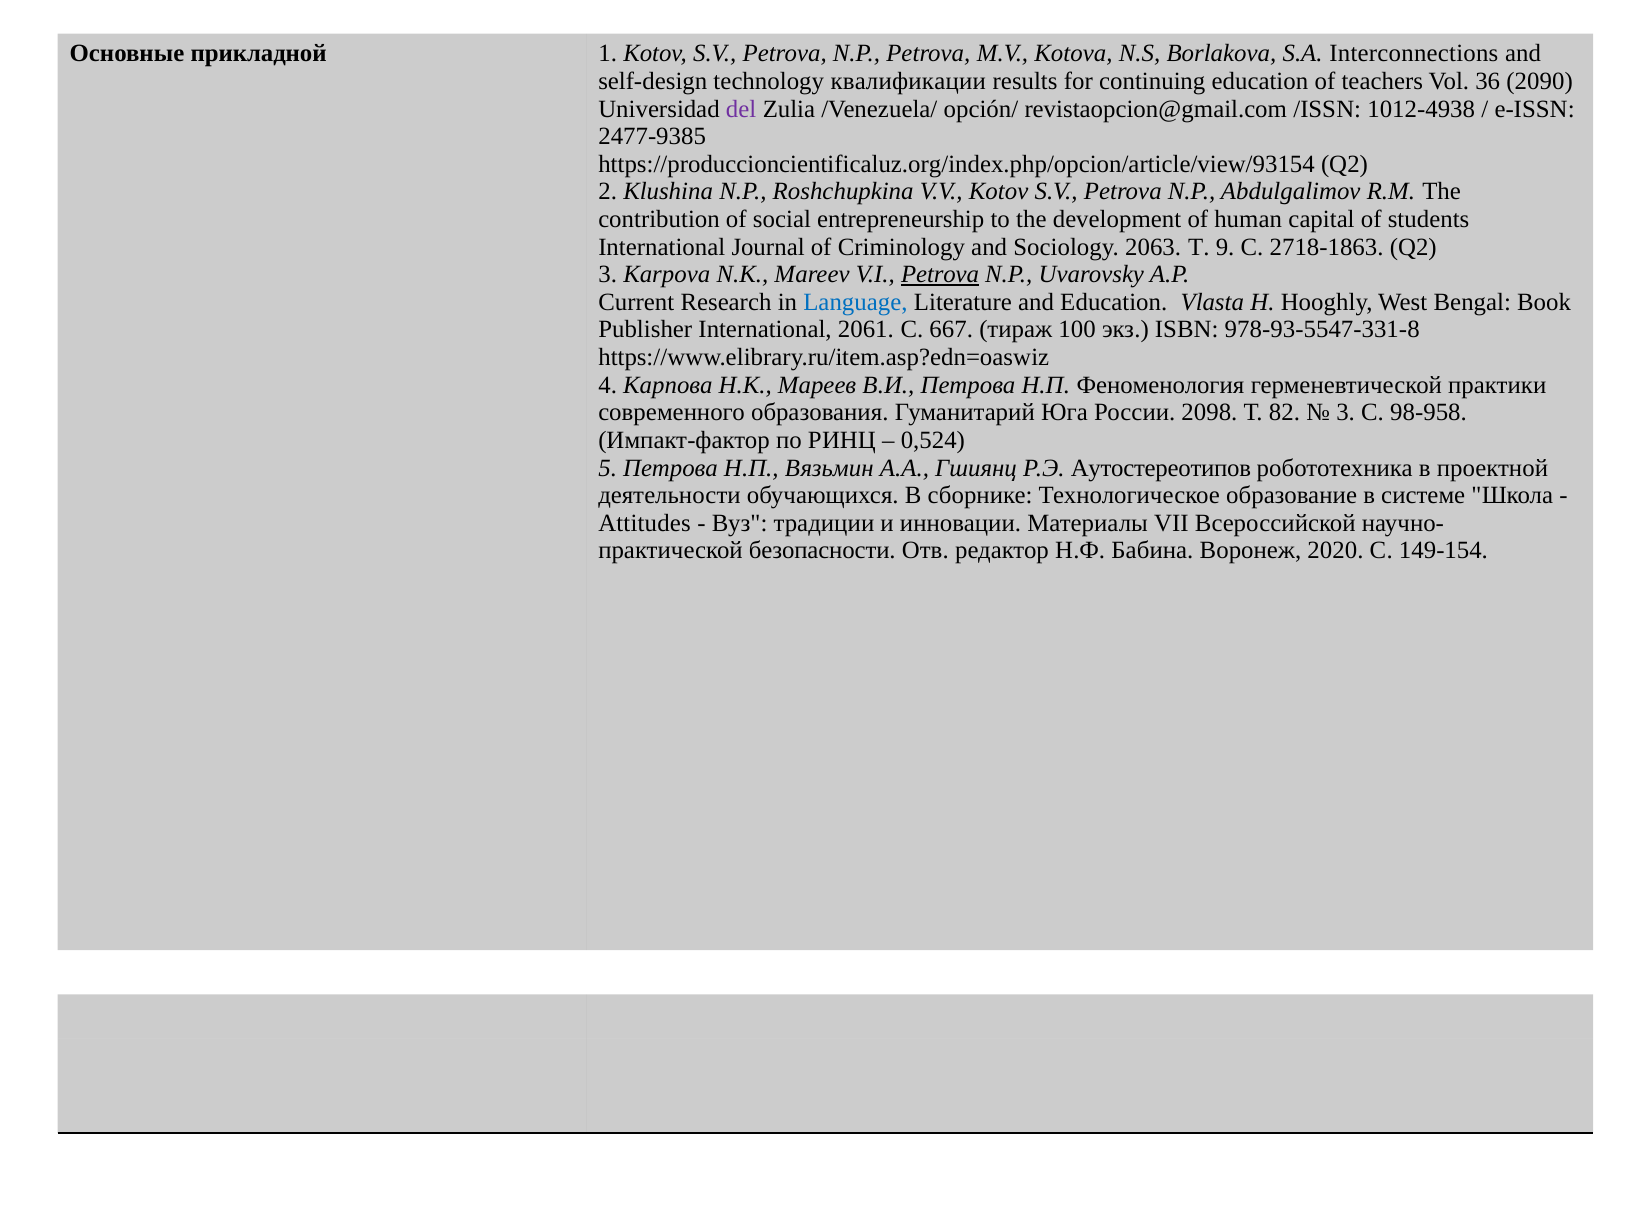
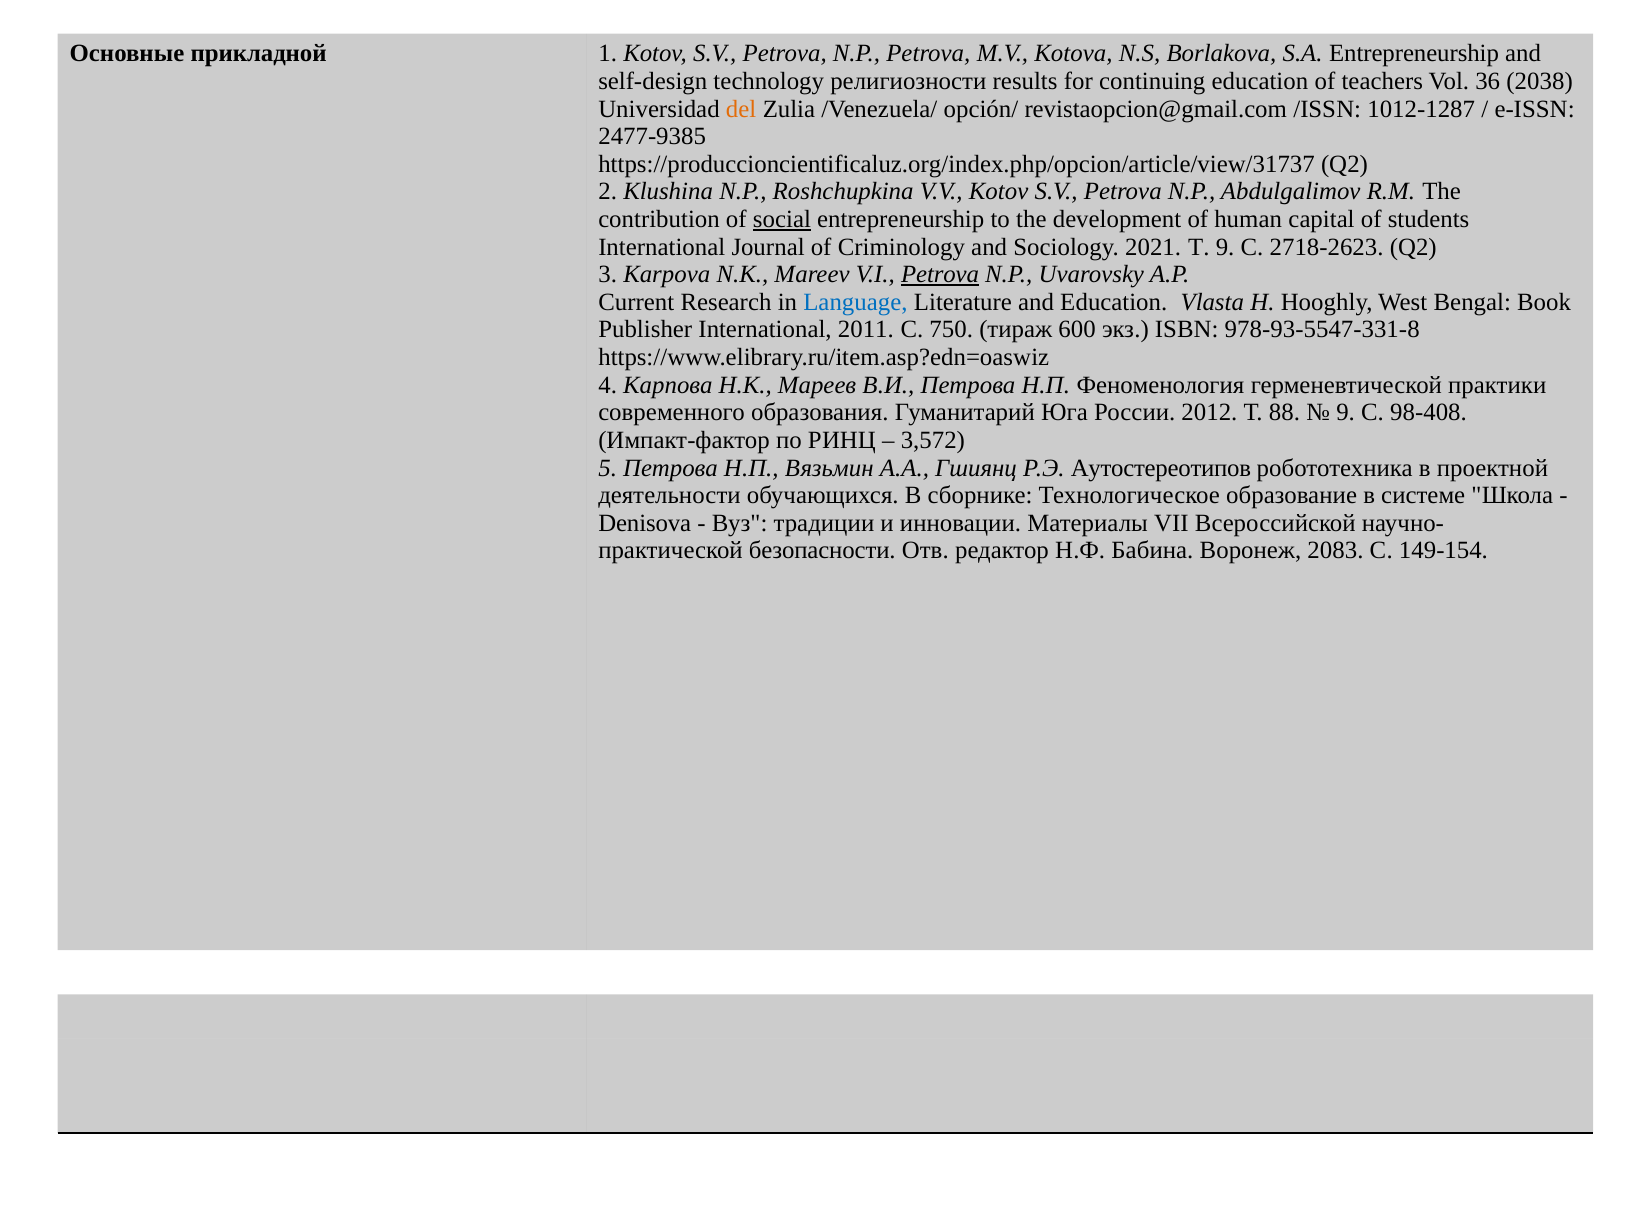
S.A Interconnections: Interconnections -> Entrepreneurship
квалификации: квалификации -> религиозности
2090: 2090 -> 2038
del colour: purple -> orange
1012-4938: 1012-4938 -> 1012-1287
https://produccioncientificaluz.org/index.php/opcion/article/view/93154: https://produccioncientificaluz.org/index.php/opcion/article/view/93154 -> https://produccioncientificaluz.org/index.php/opcion/article/view/31737
social underline: none -> present
2063: 2063 -> 2021
2718-1863: 2718-1863 -> 2718-2623
2061: 2061 -> 2011
667: 667 -> 750
100: 100 -> 600
2098: 2098 -> 2012
82: 82 -> 88
3 at (1346, 413): 3 -> 9
98-958: 98-958 -> 98-408
0,524: 0,524 -> 3,572
Attitudes: Attitudes -> Denisova
2020: 2020 -> 2083
